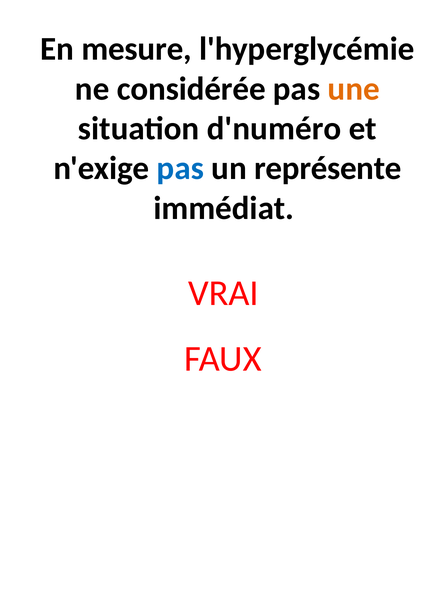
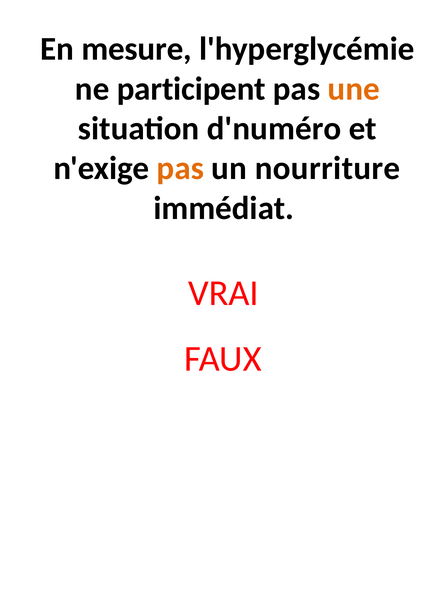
considérée: considérée -> participent
pas at (180, 168) colour: blue -> orange
représente: représente -> nourriture
